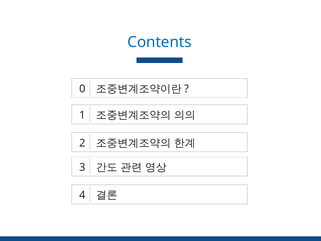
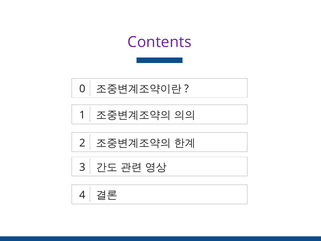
Contents colour: blue -> purple
